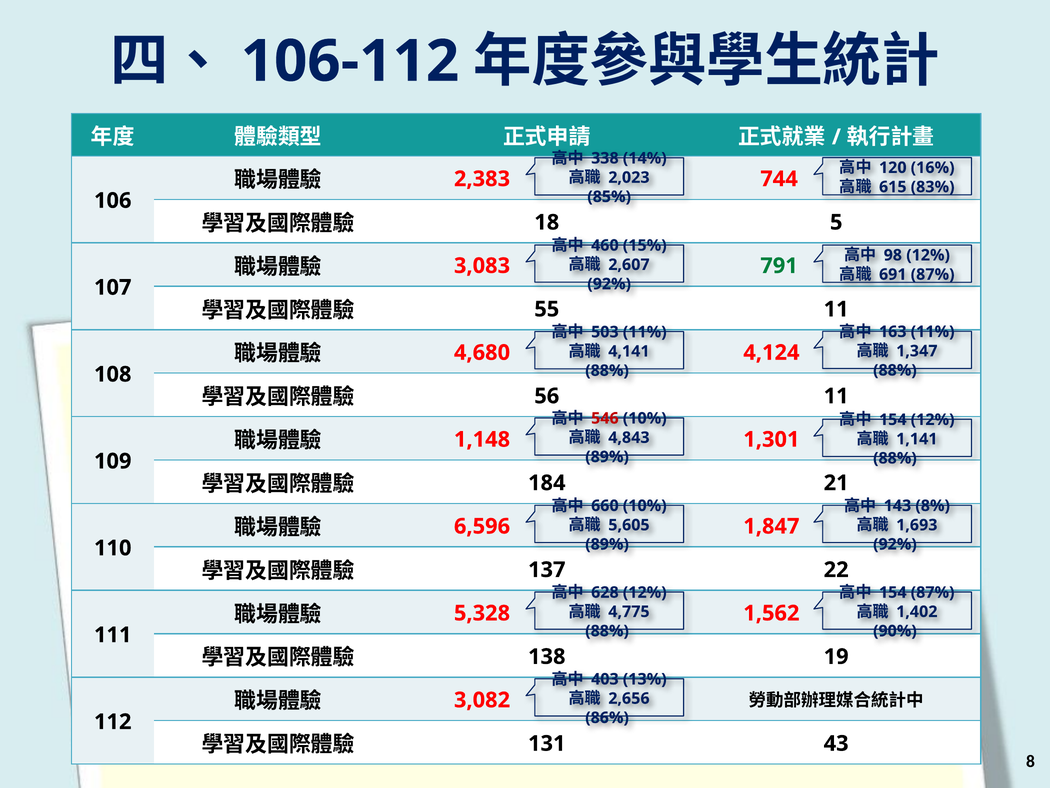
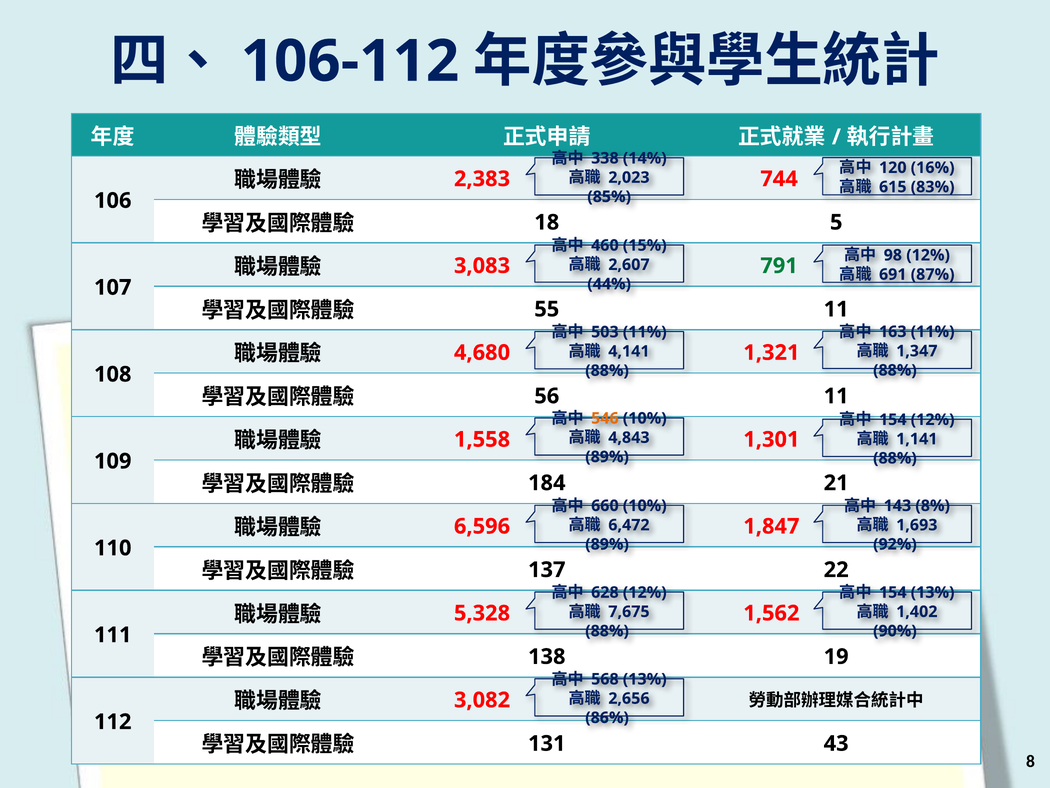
92% at (609, 284): 92% -> 44%
4,124: 4,124 -> 1,321
546 colour: red -> orange
1,148: 1,148 -> 1,558
5,605: 5,605 -> 6,472
154 87%: 87% -> 13%
4,775: 4,775 -> 7,675
403: 403 -> 568
